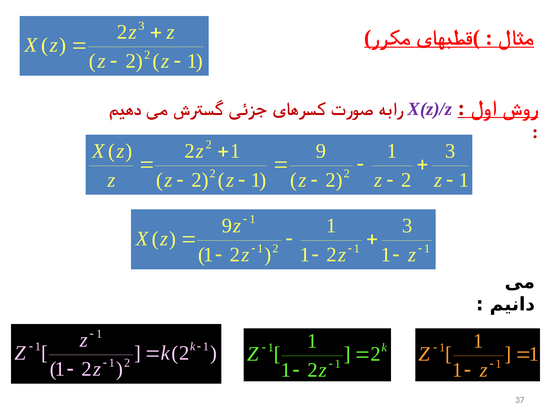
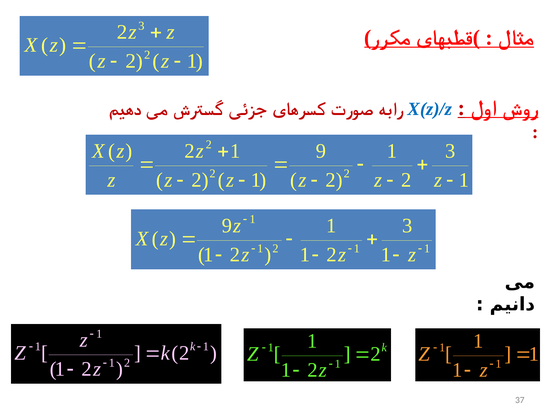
X(z)/z colour: purple -> blue
